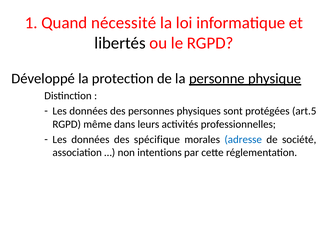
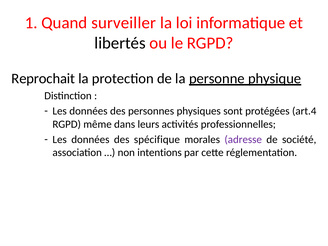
nécessité: nécessité -> surveiller
Développé: Développé -> Reprochait
art.5: art.5 -> art.4
adresse colour: blue -> purple
